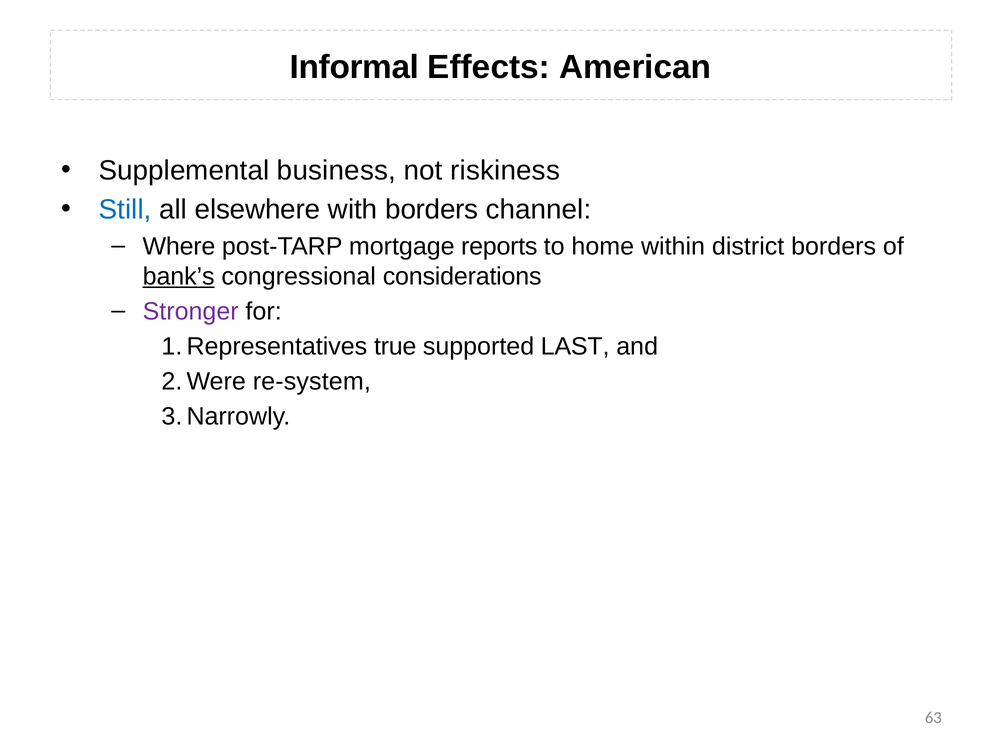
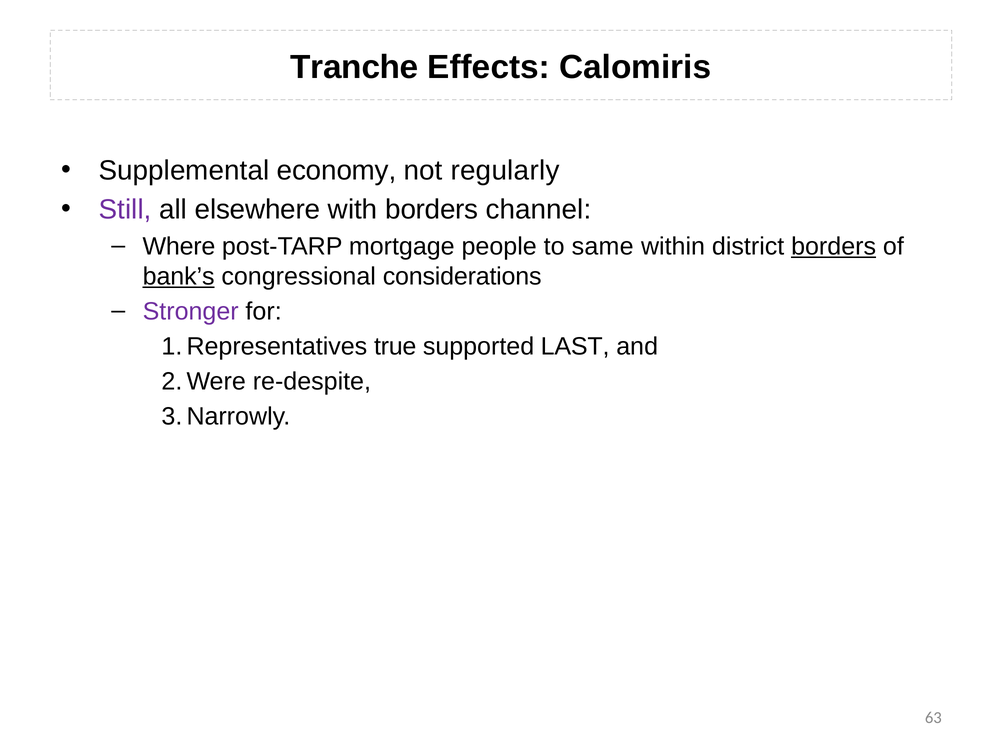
Informal: Informal -> Tranche
American: American -> Calomiris
business: business -> economy
riskiness: riskiness -> regularly
Still colour: blue -> purple
reports: reports -> people
home: home -> same
borders at (834, 246) underline: none -> present
re-system: re-system -> re-despite
